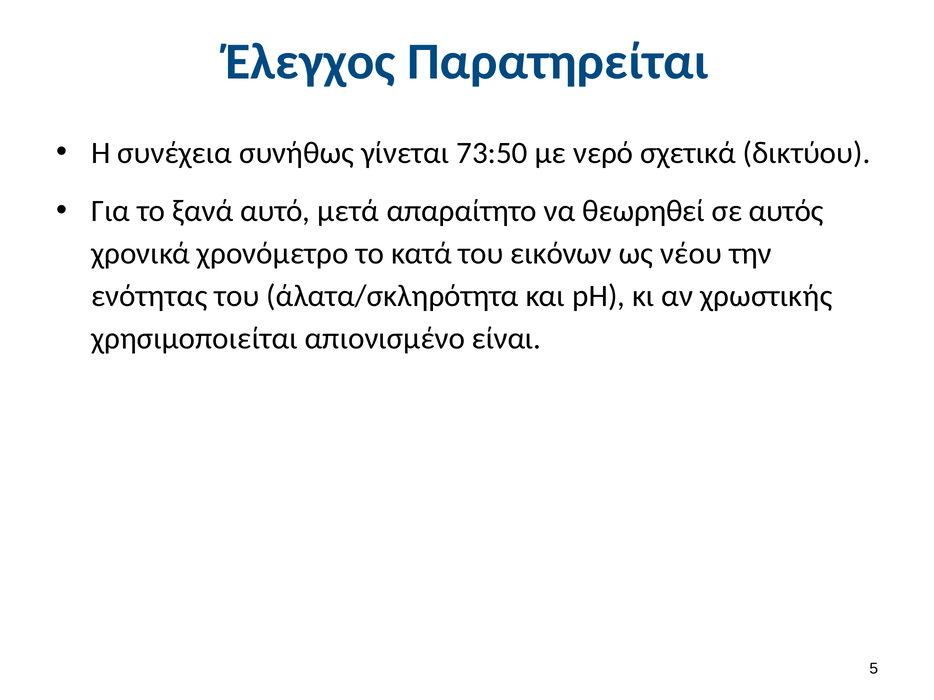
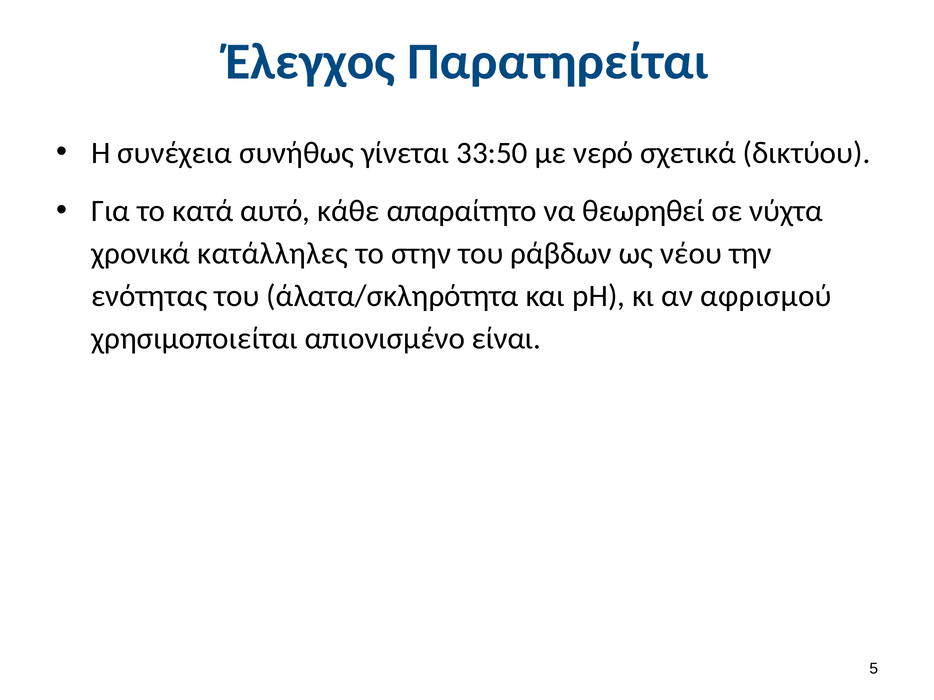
73:50: 73:50 -> 33:50
ξανά: ξανά -> κατά
μετά: μετά -> κάθε
αυτός: αυτός -> νύχτα
χρονόμετρο: χρονόμετρο -> κατάλληλες
κατά: κατά -> στην
εικόνων: εικόνων -> ράβδων
χρωστικής: χρωστικής -> αφρισμού
